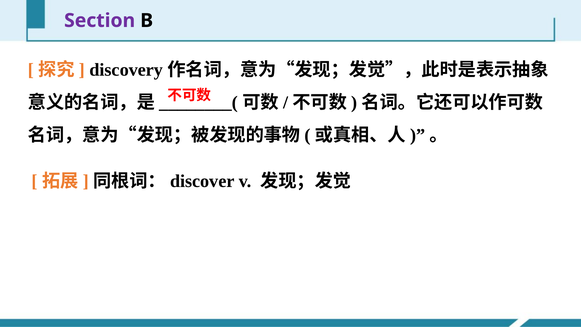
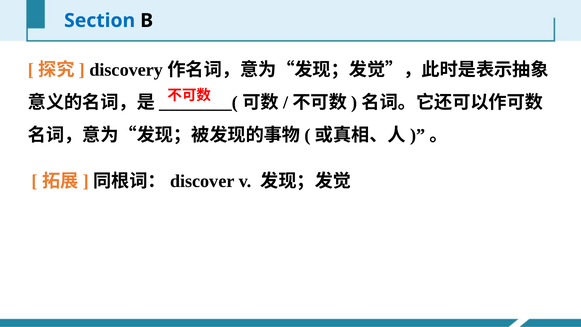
Section colour: purple -> blue
